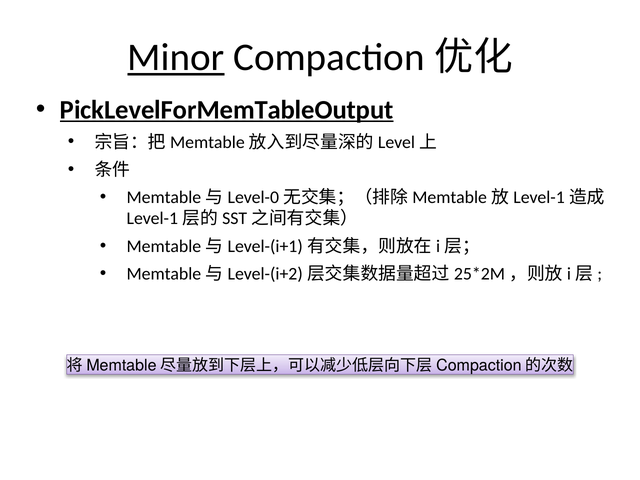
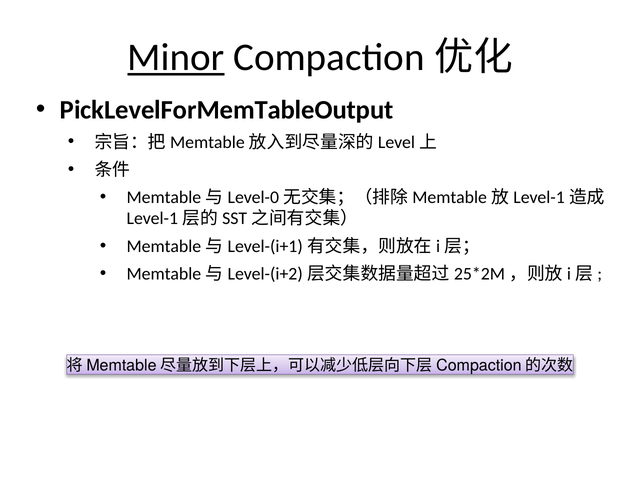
PickLevelForMemTableOutput underline: present -> none
